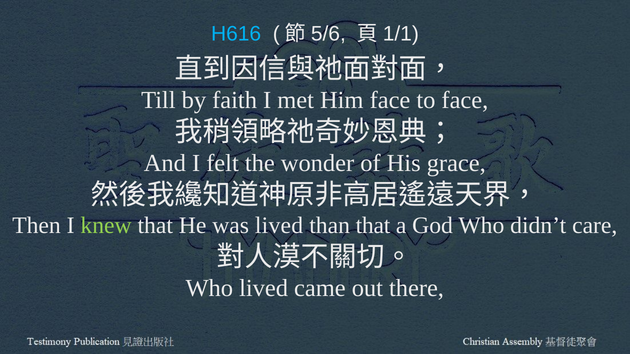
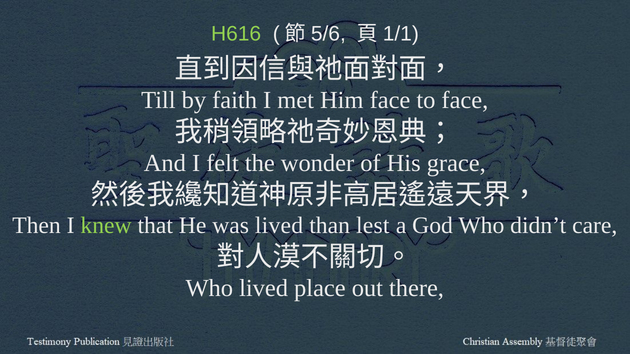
H616 colour: light blue -> light green
than that: that -> lest
came: came -> place
